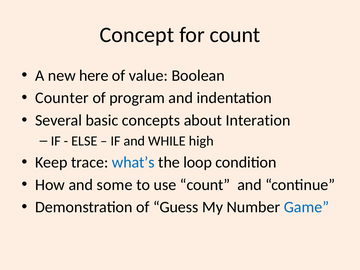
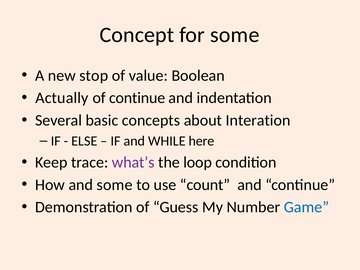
for count: count -> some
here: here -> stop
Counter: Counter -> Actually
of program: program -> continue
high: high -> here
what’s colour: blue -> purple
